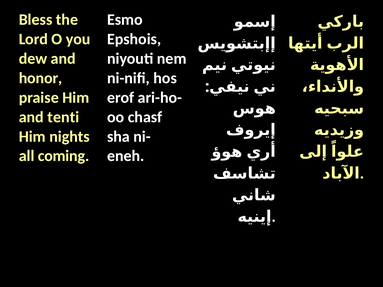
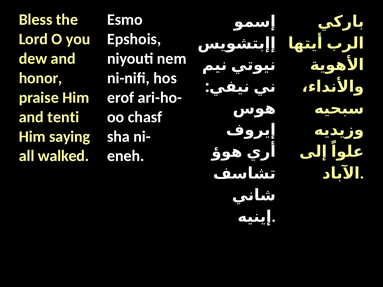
nights: nights -> saying
coming: coming -> walked
